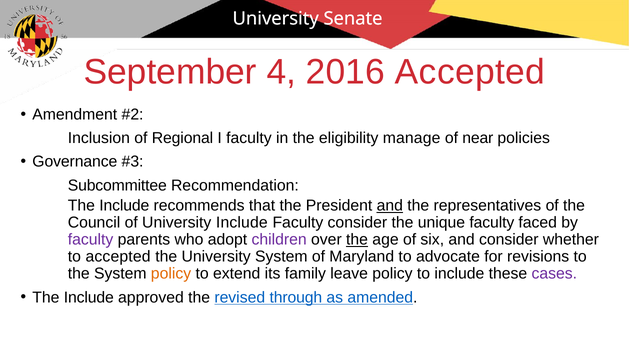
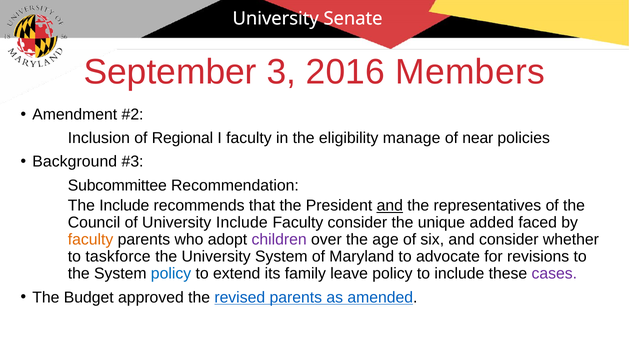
4: 4 -> 3
2016 Accepted: Accepted -> Members
Governance: Governance -> Background
unique faculty: faculty -> added
faculty at (91, 239) colour: purple -> orange
the at (357, 239) underline: present -> none
to accepted: accepted -> taskforce
policy at (171, 273) colour: orange -> blue
Include at (89, 297): Include -> Budget
revised through: through -> parents
